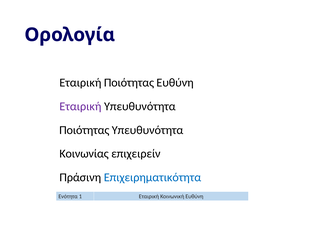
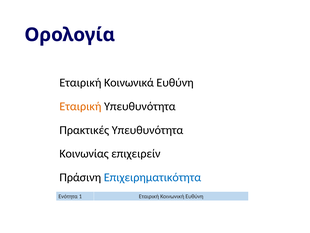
Εταιρική Ποιότητας: Ποιότητας -> Κοινωνικά
Εταιρική at (80, 106) colour: purple -> orange
Ποιότητας at (84, 130): Ποιότητας -> Πρακτικές
